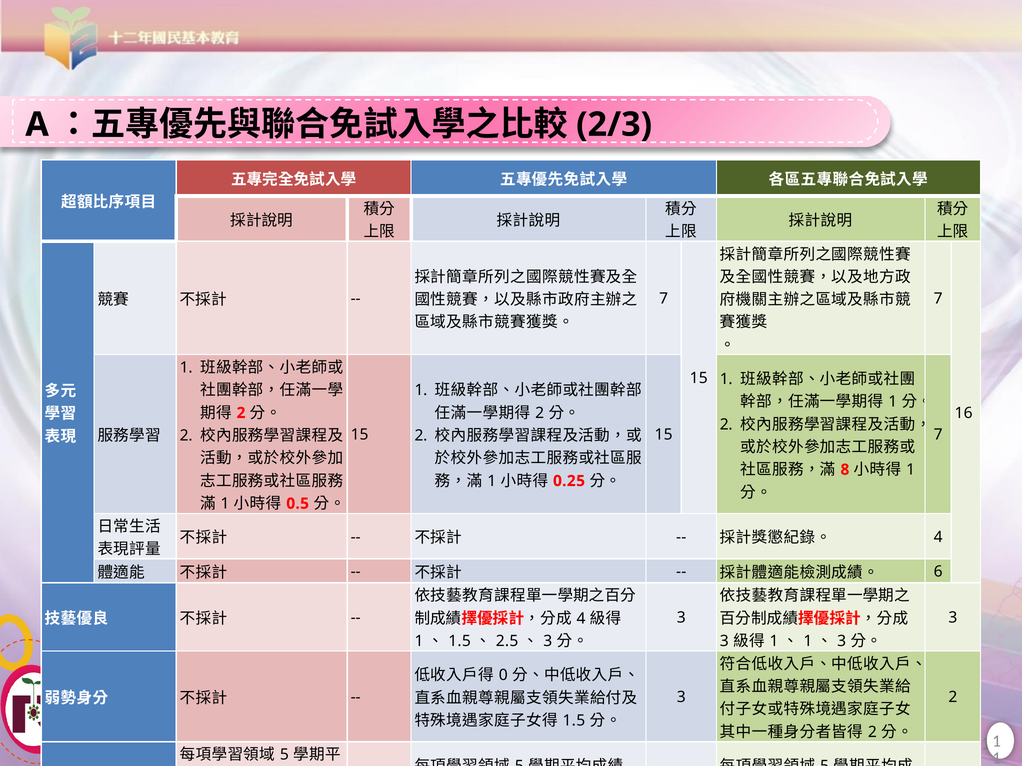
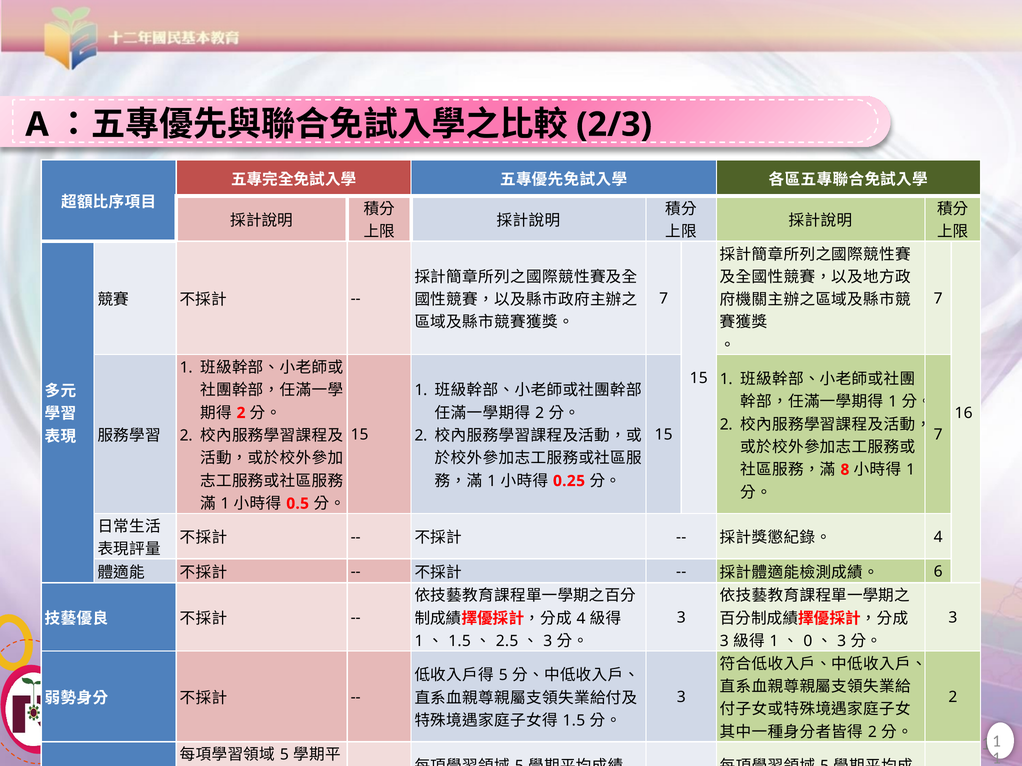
1 at (808, 642): 1 -> 0
0 at (503, 676): 0 -> 5
